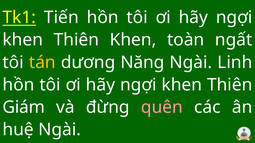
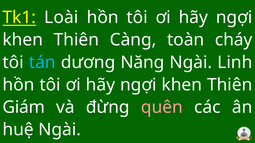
Tiến: Tiến -> Loài
Thiên Khen: Khen -> Càng
ngất: ngất -> cháy
tán colour: yellow -> light blue
